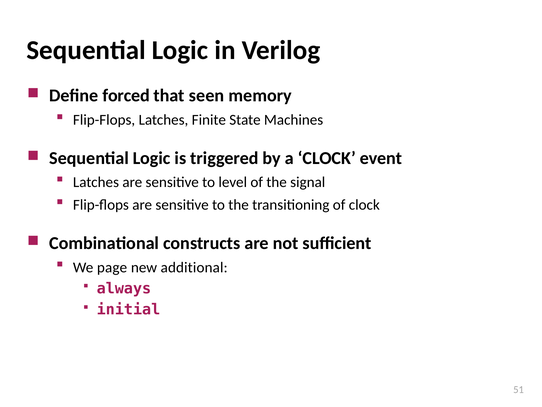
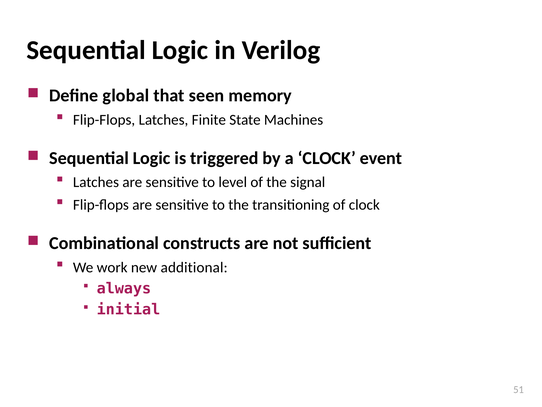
forced: forced -> global
page: page -> work
